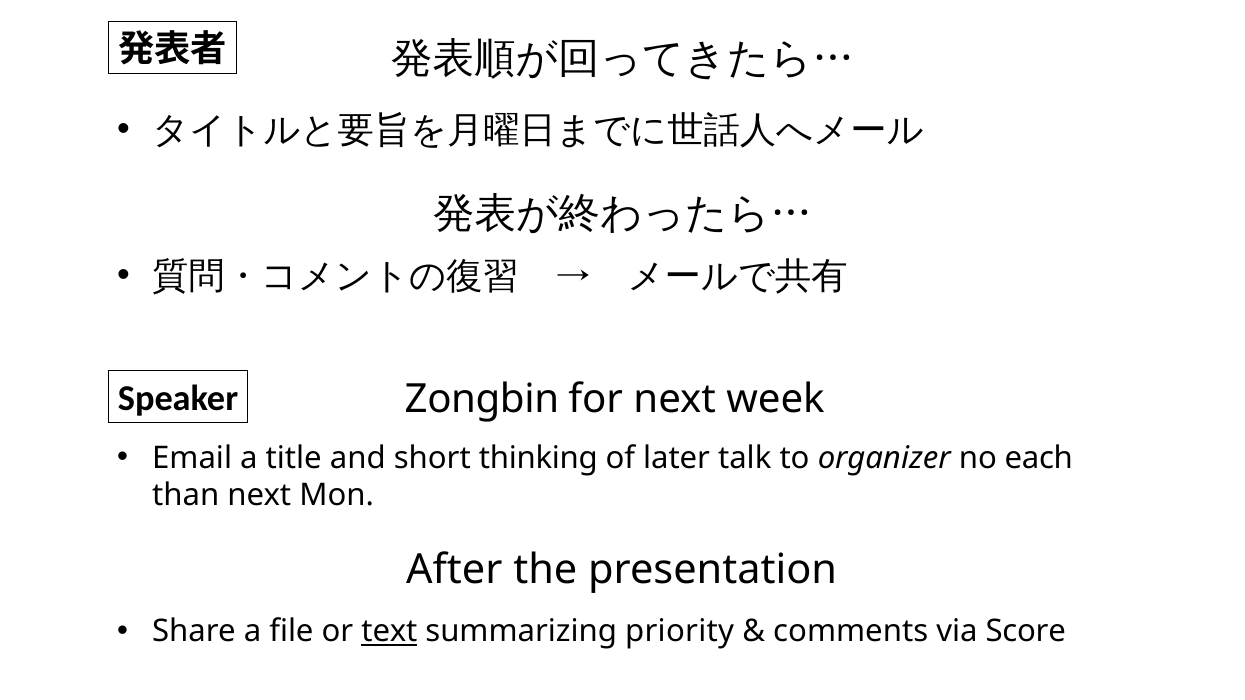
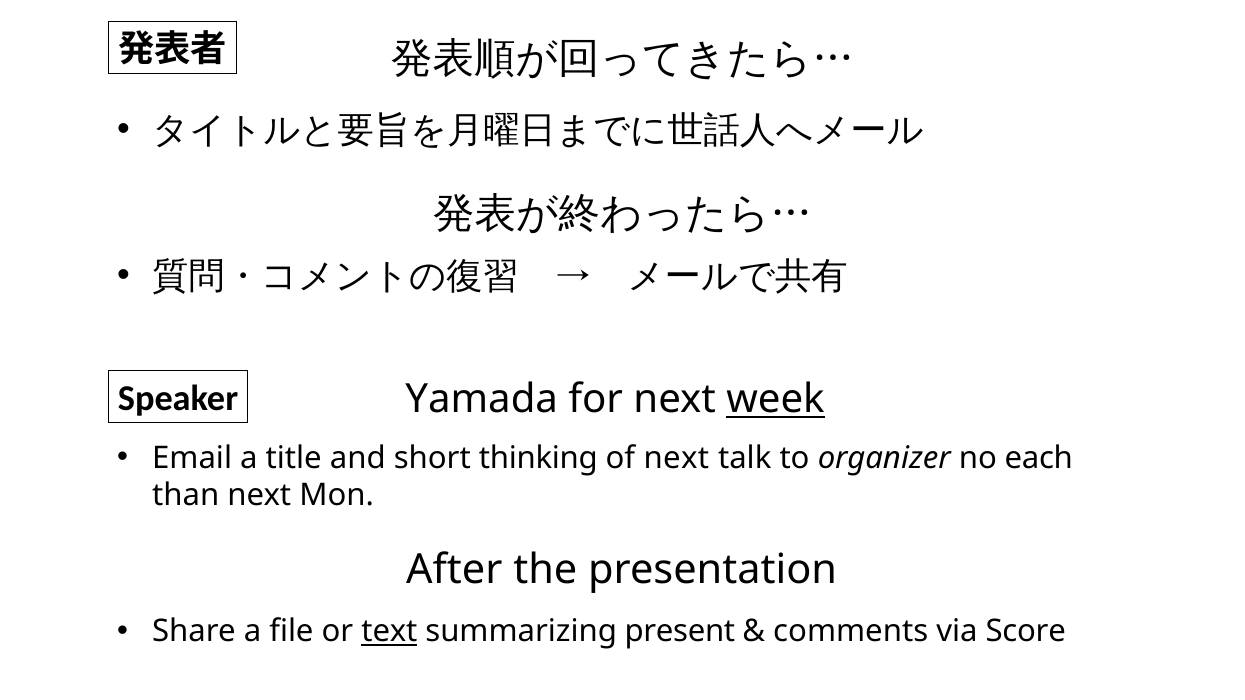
Zongbin: Zongbin -> Yamada
week underline: none -> present
of later: later -> next
priority: priority -> present
